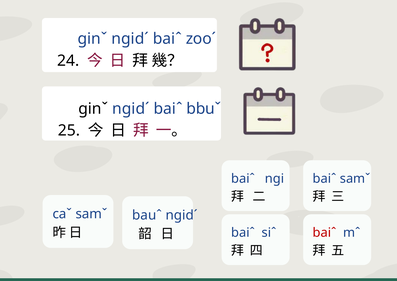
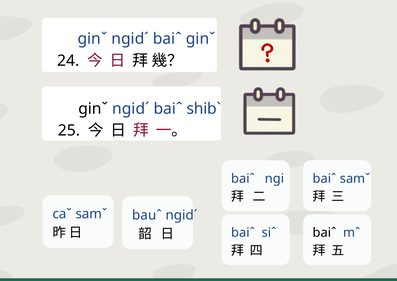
baiˆ zooˊ: zooˊ -> ginˇ
bbuˇ: bbuˇ -> shibˋ
baiˆ at (325, 233) colour: red -> black
